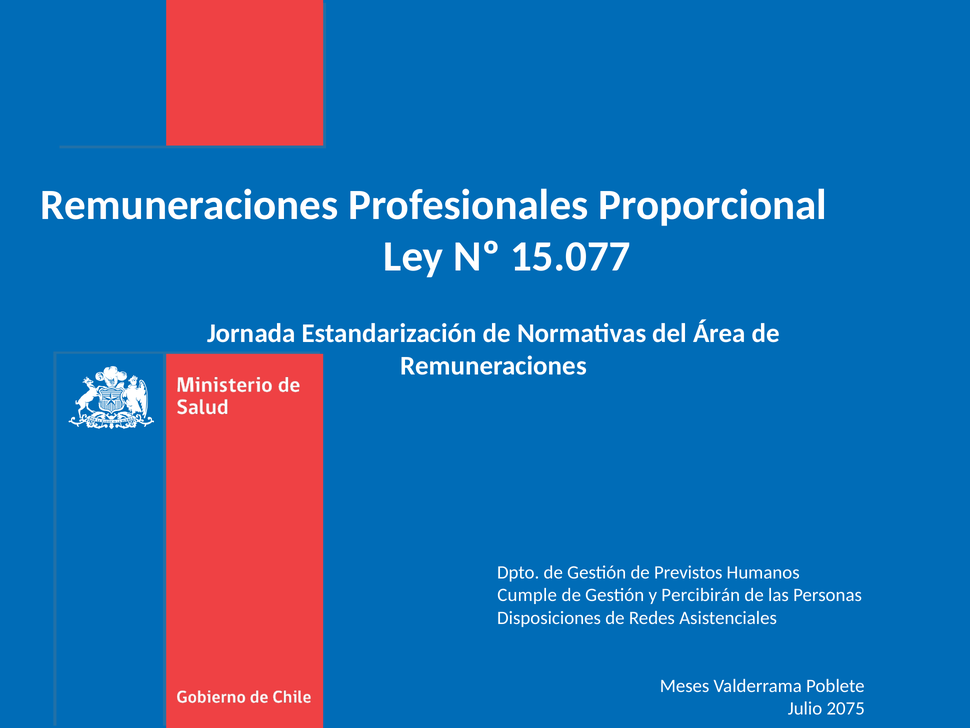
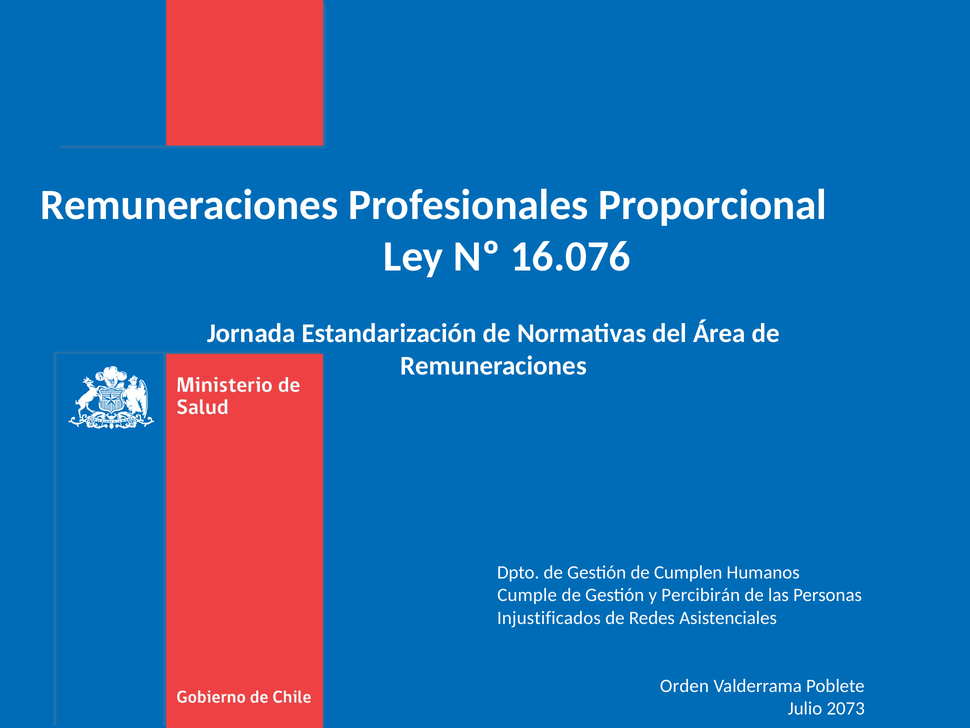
15.077: 15.077 -> 16.076
Previstos: Previstos -> Cumplen
Disposiciones: Disposiciones -> Injustificados
Meses: Meses -> Orden
2075: 2075 -> 2073
